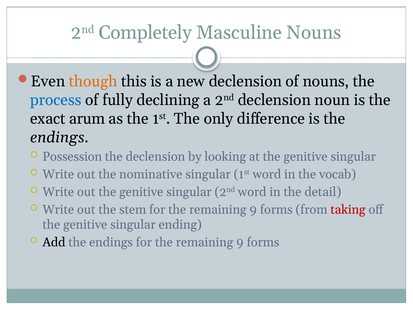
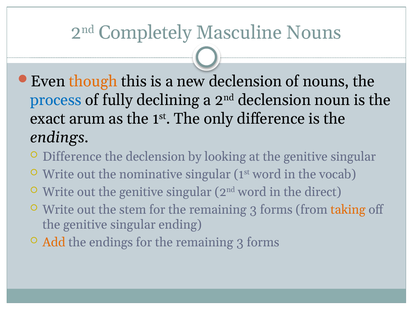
Possession at (72, 156): Possession -> Difference
detail: detail -> direct
9 at (253, 209): 9 -> 3
taking colour: red -> orange
Add colour: black -> orange
9 at (240, 242): 9 -> 3
